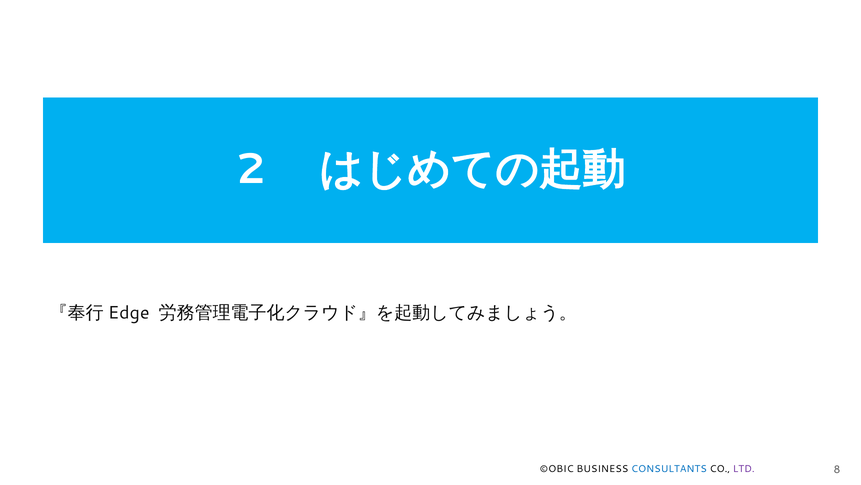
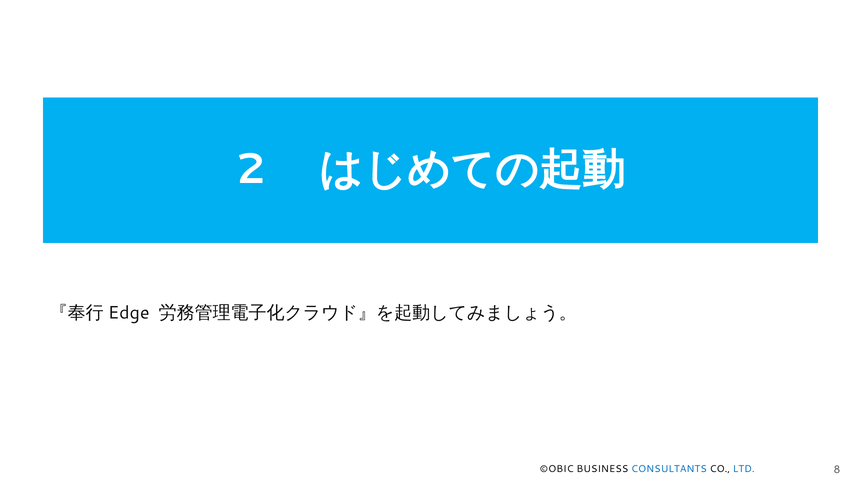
LTD colour: purple -> blue
